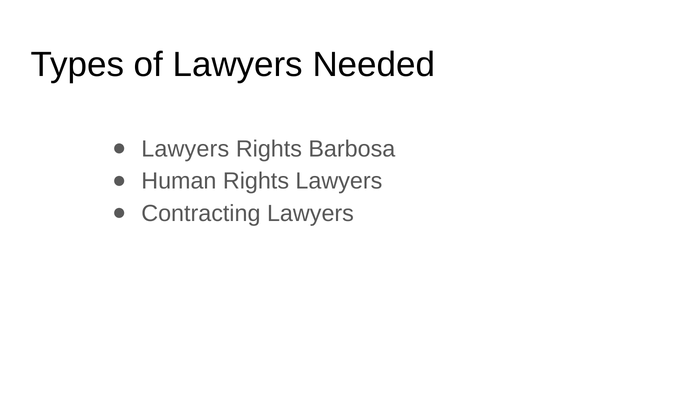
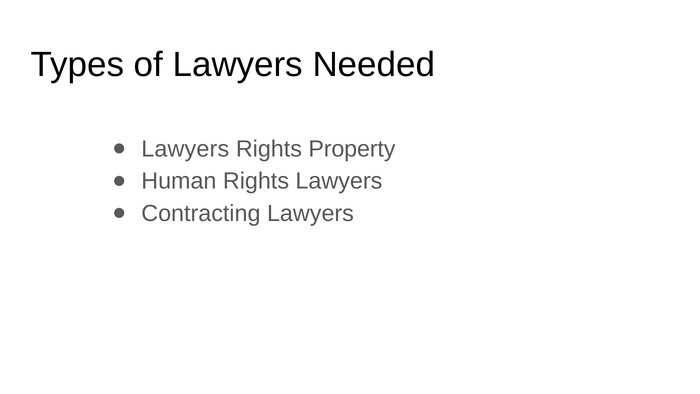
Barbosa: Barbosa -> Property
